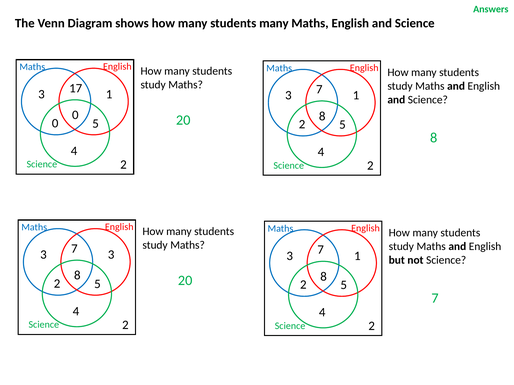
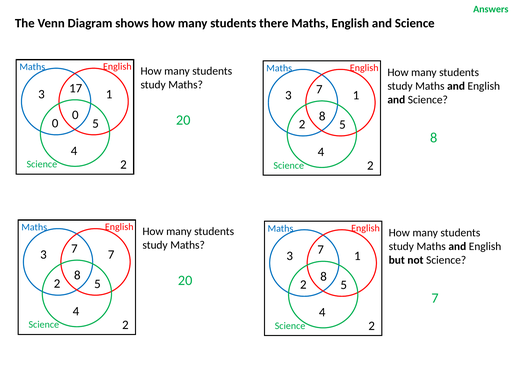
students many: many -> there
3 3: 3 -> 7
